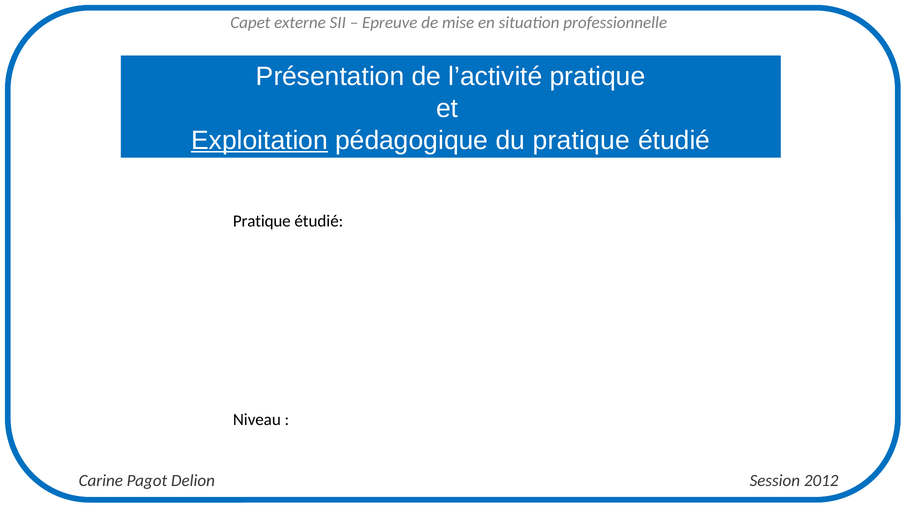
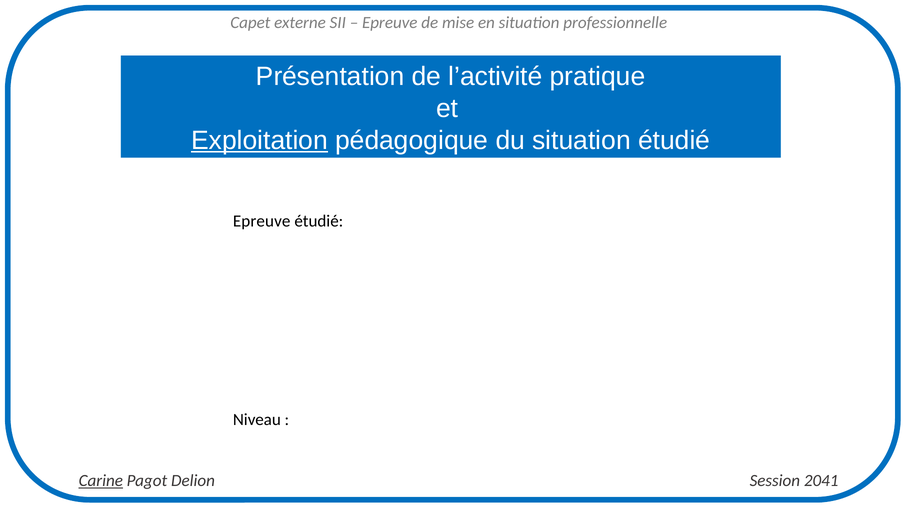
du pratique: pratique -> situation
Pratique at (262, 221): Pratique -> Epreuve
Carine underline: none -> present
2012: 2012 -> 2041
